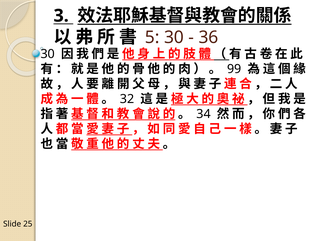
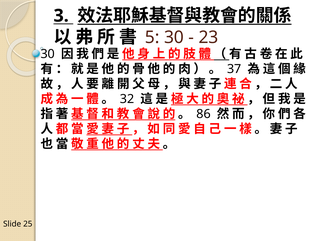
36: 36 -> 23
99: 99 -> 37
34: 34 -> 86
